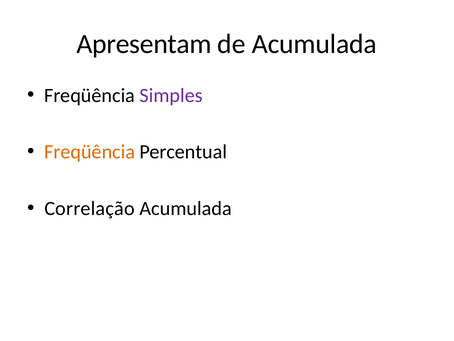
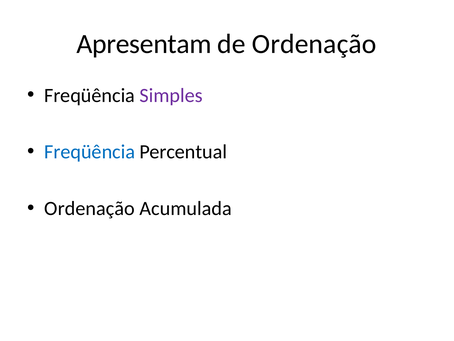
de Acumulada: Acumulada -> Ordenação
Freqüência at (90, 152) colour: orange -> blue
Correlação at (90, 208): Correlação -> Ordenação
